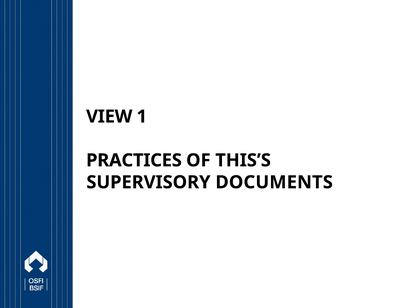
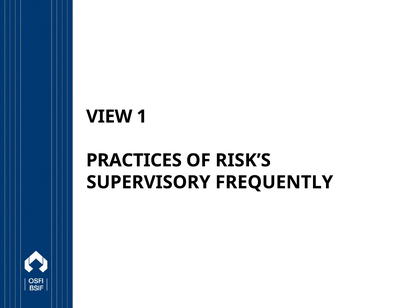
THIS’S: THIS’S -> RISK’S
DOCUMENTS: DOCUMENTS -> FREQUENTLY
